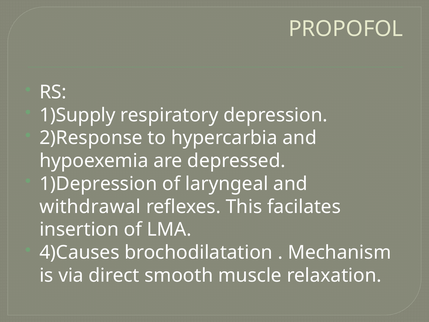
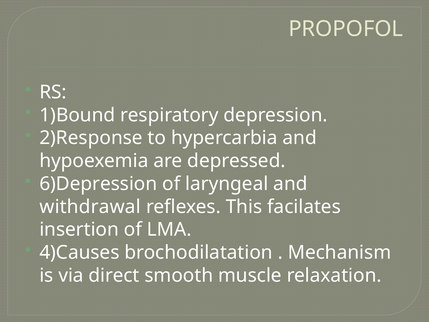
1)Supply: 1)Supply -> 1)Bound
1)Depression: 1)Depression -> 6)Depression
